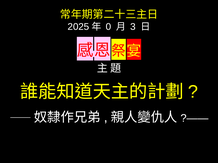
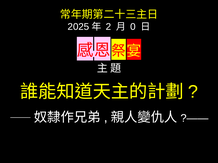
0: 0 -> 2
3: 3 -> 0
